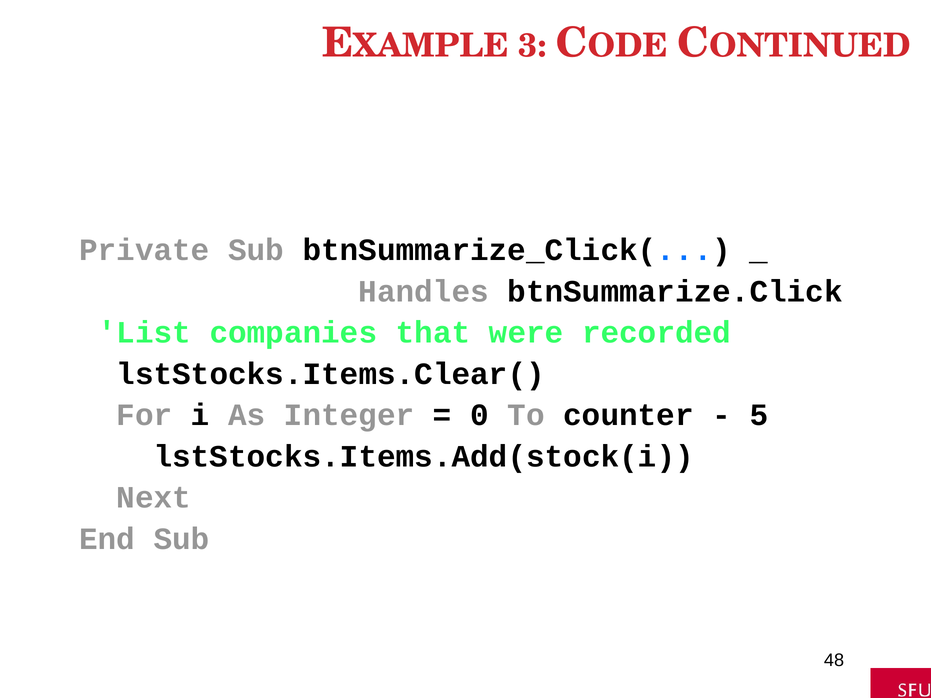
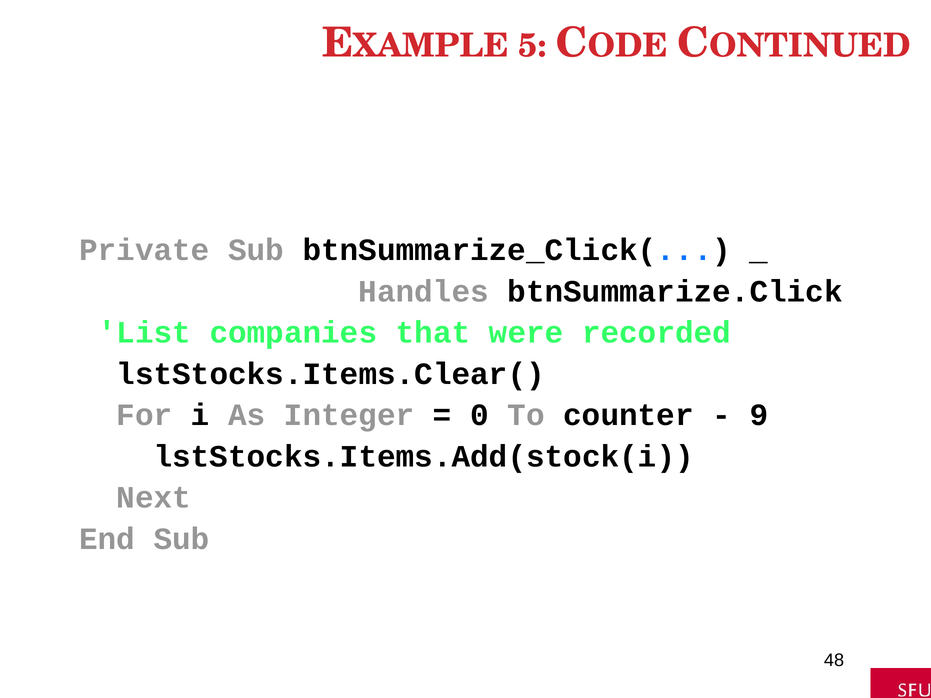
3: 3 -> 5
5: 5 -> 9
